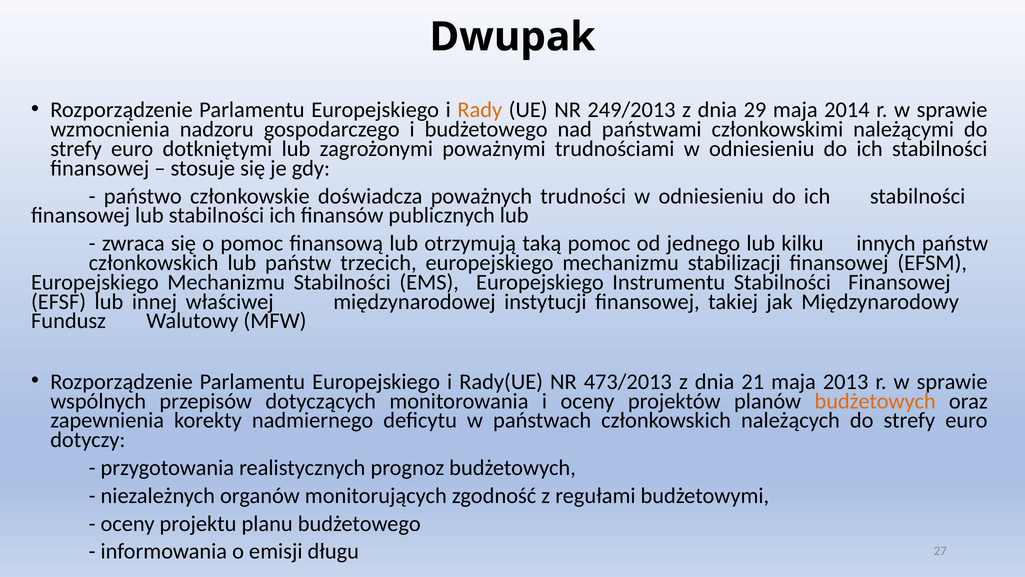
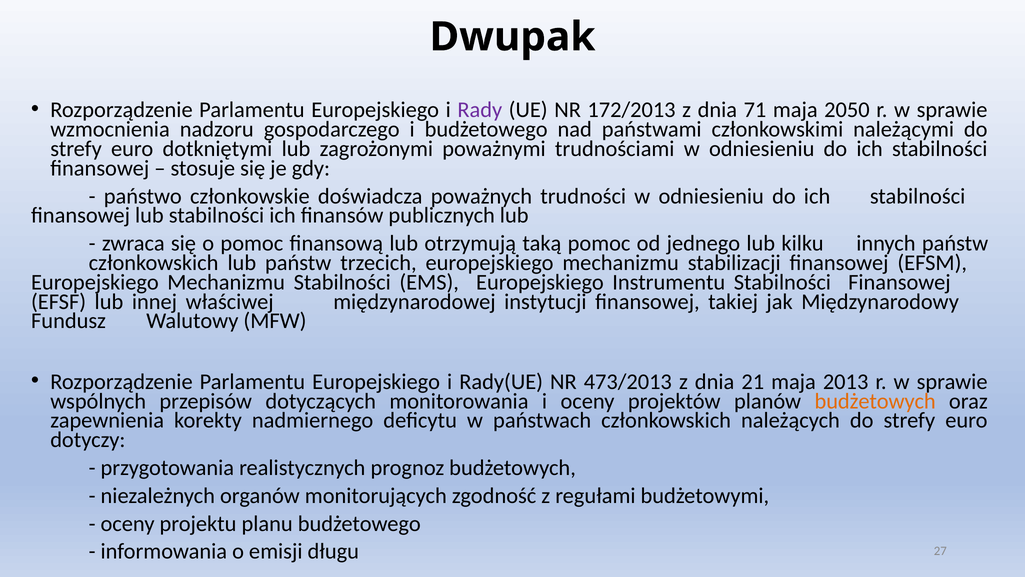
Rady colour: orange -> purple
249/2013: 249/2013 -> 172/2013
29: 29 -> 71
2014: 2014 -> 2050
